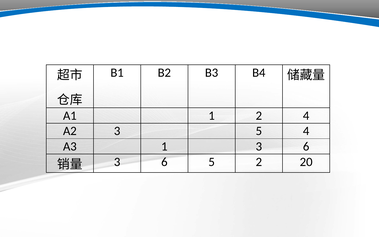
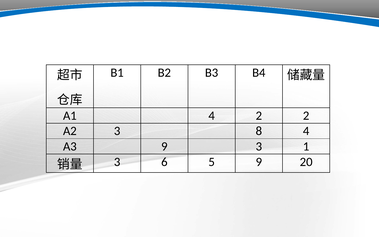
A1 1: 1 -> 4
2 4: 4 -> 2
3 5: 5 -> 8
A3 1: 1 -> 9
6 at (306, 146): 6 -> 1
5 2: 2 -> 9
